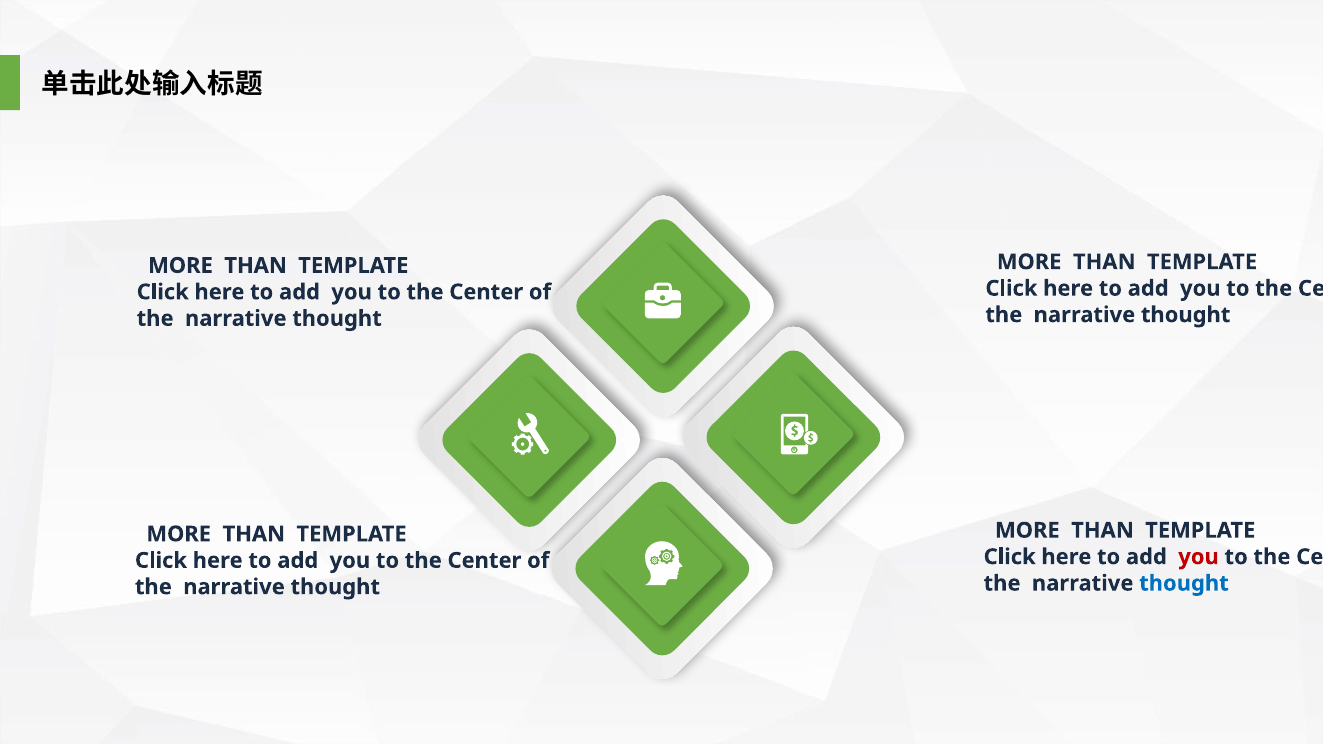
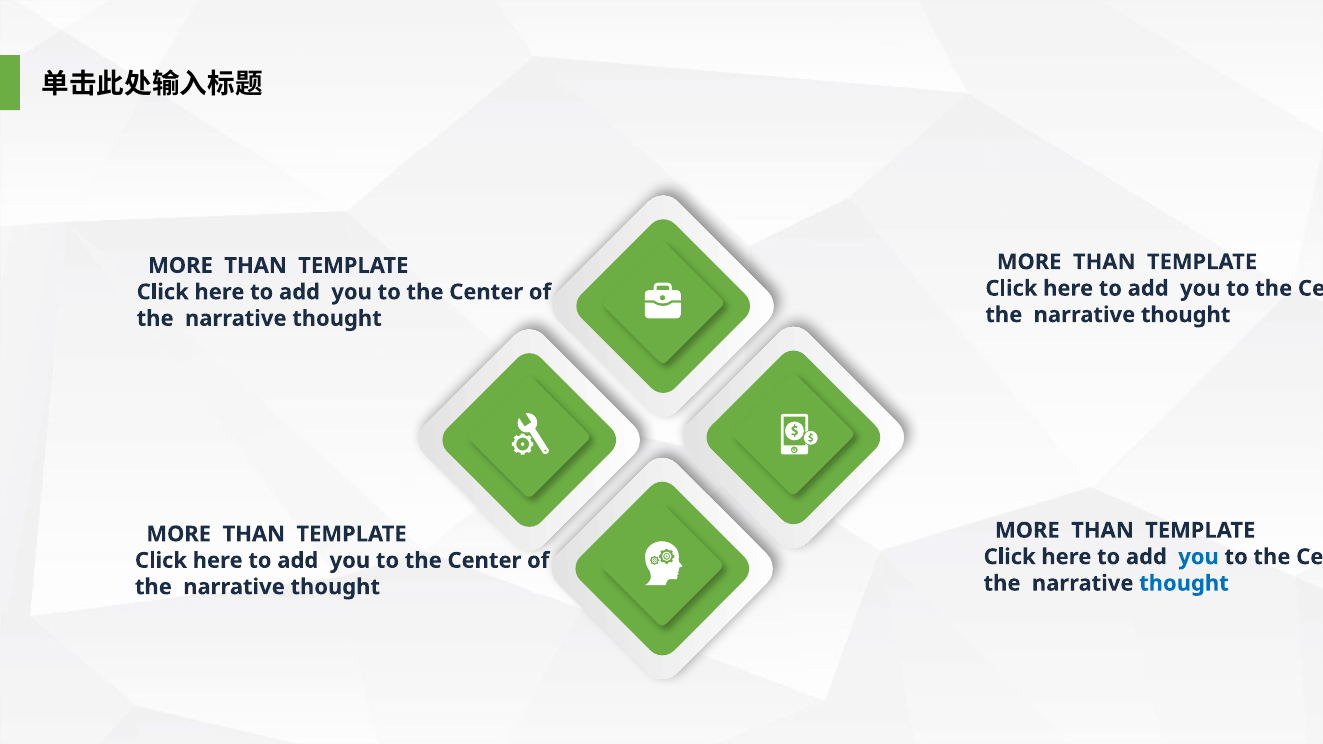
you at (1199, 557) colour: red -> blue
